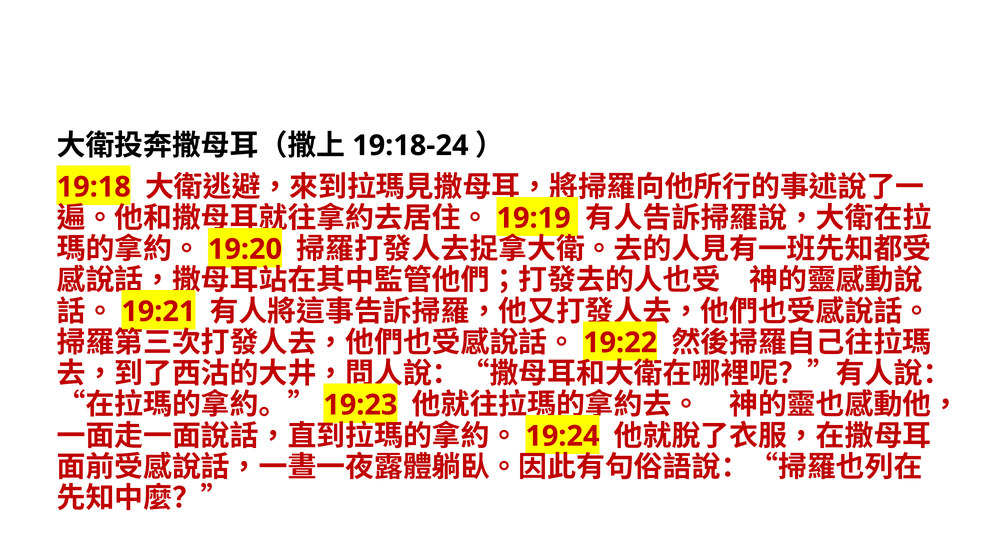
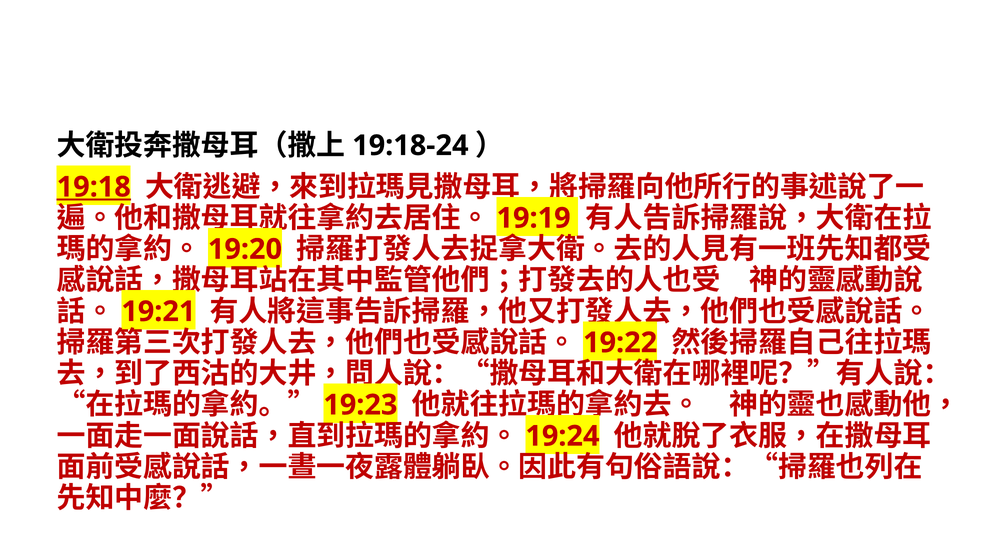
19:18 underline: none -> present
